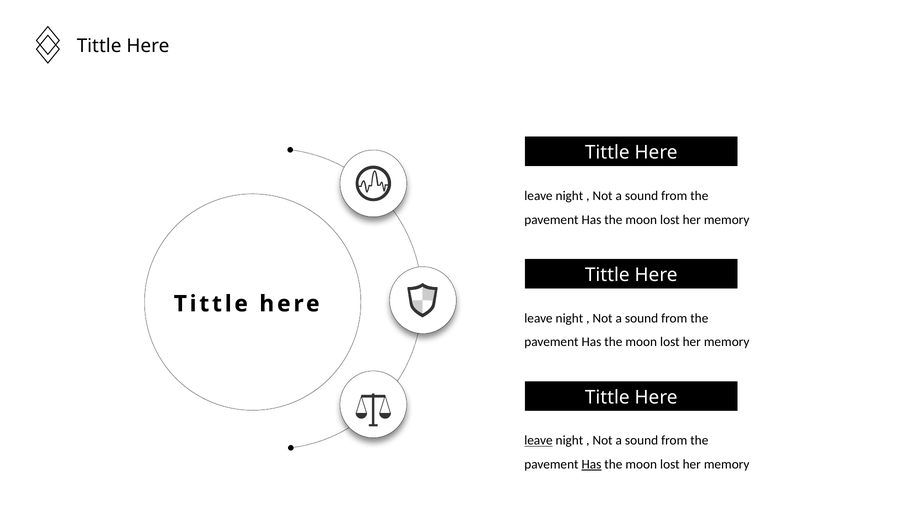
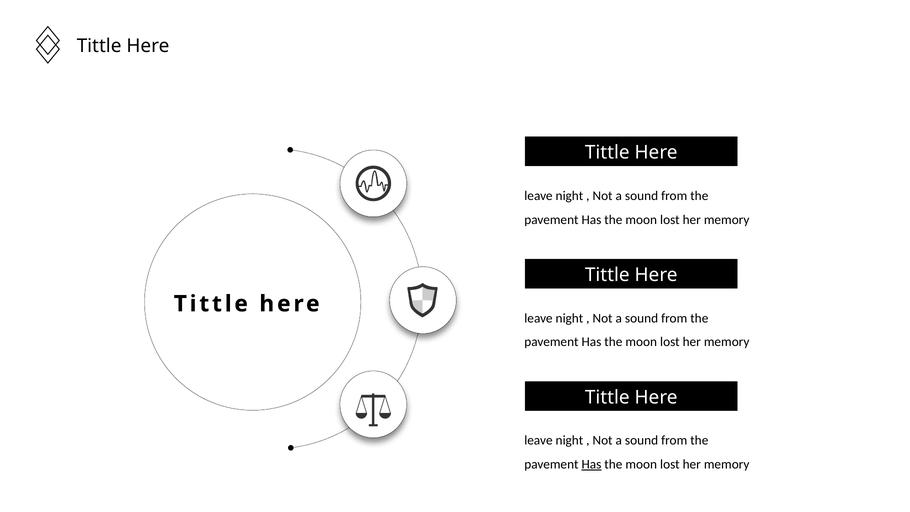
leave at (538, 440) underline: present -> none
